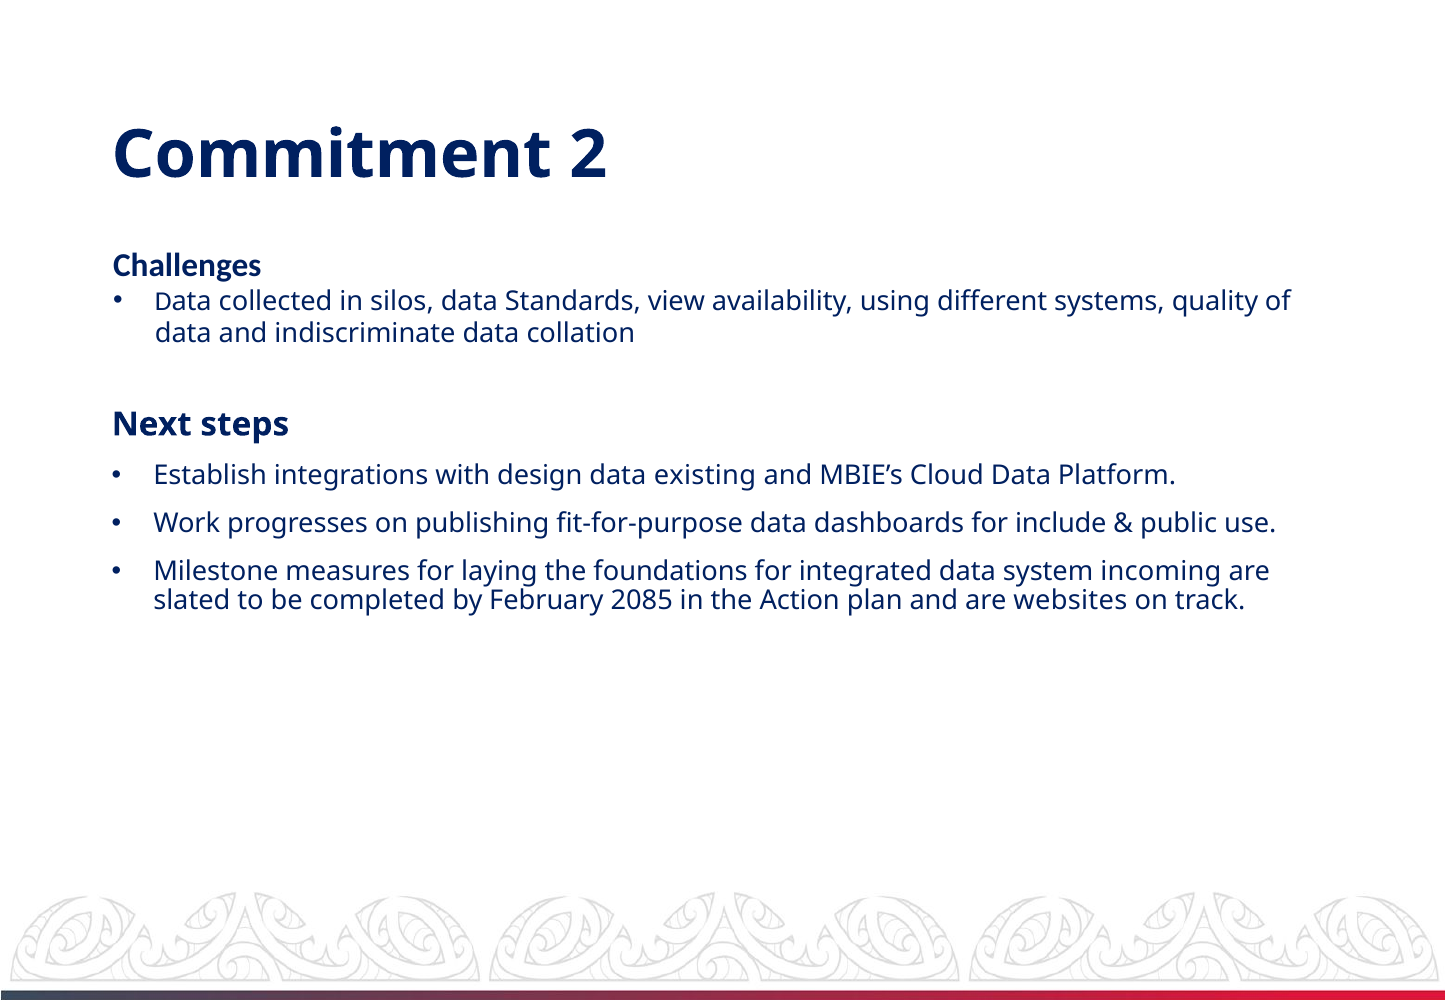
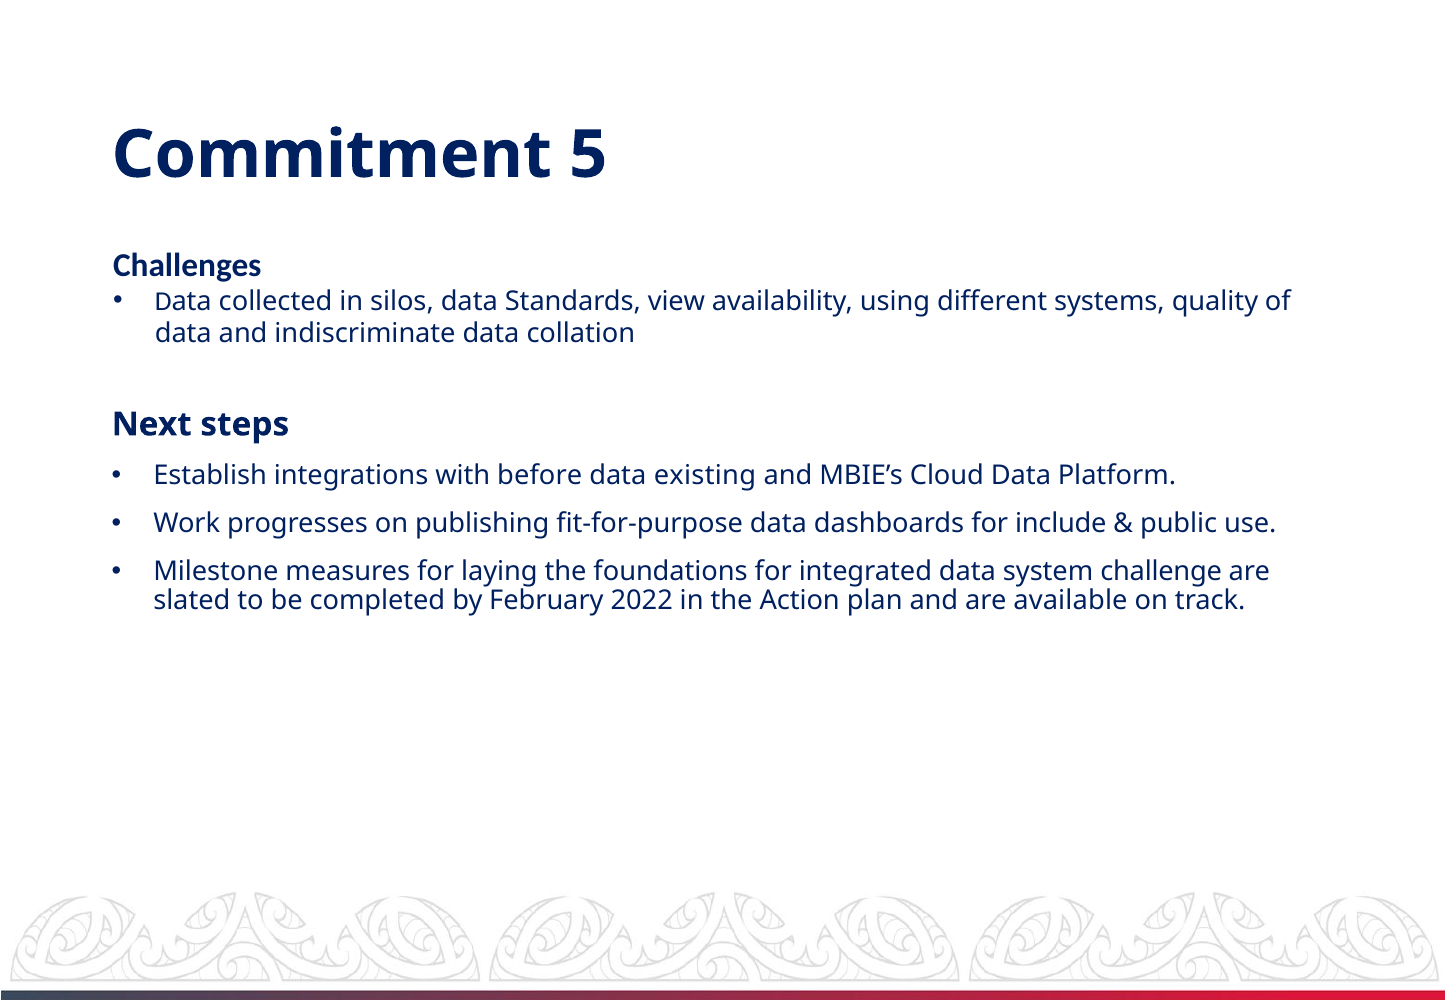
2: 2 -> 5
design: design -> before
incoming: incoming -> challenge
2085: 2085 -> 2022
websites: websites -> available
